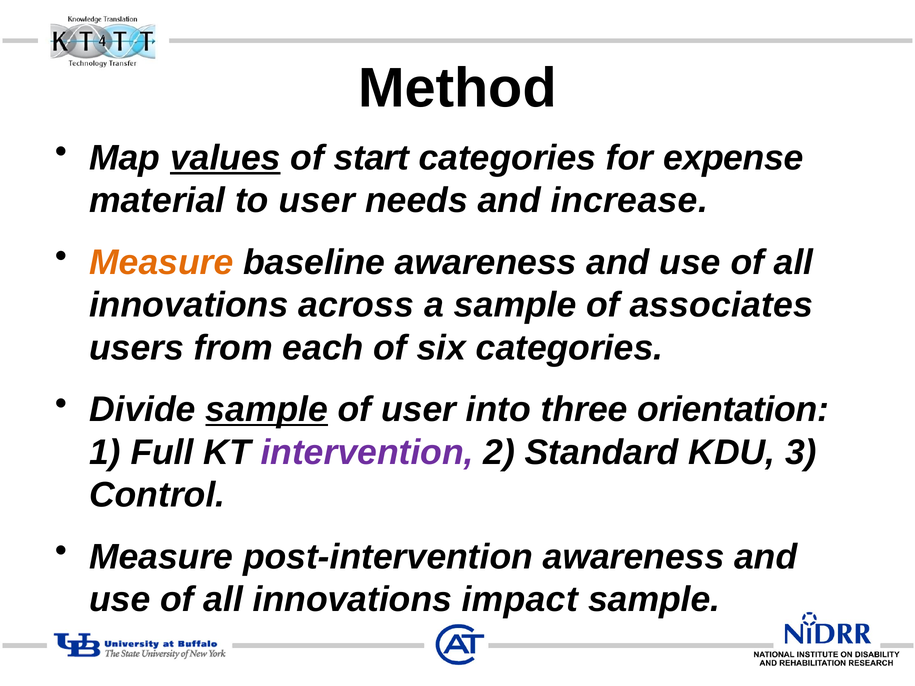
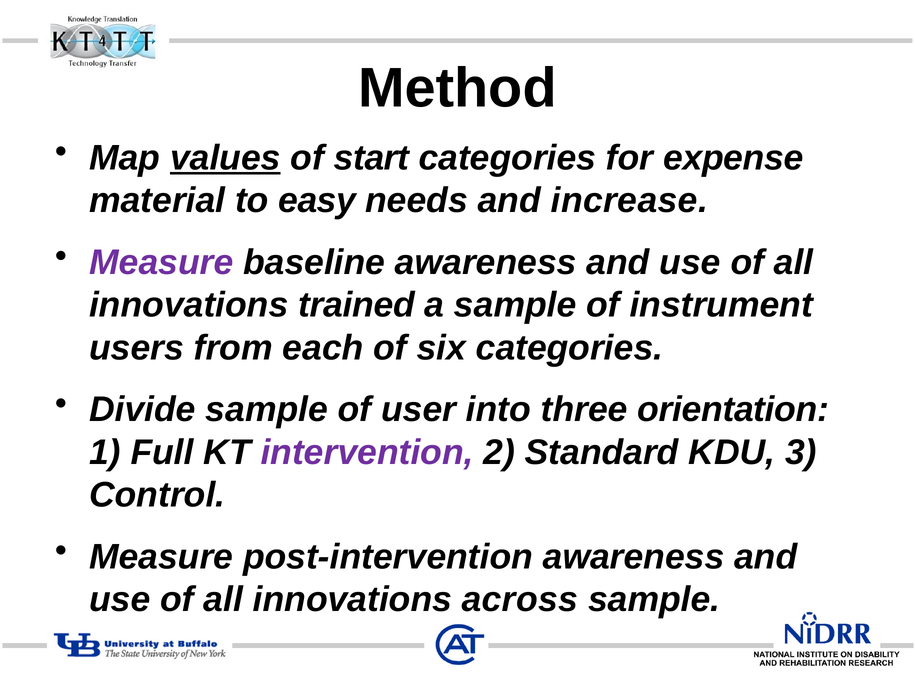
to user: user -> easy
Measure at (161, 263) colour: orange -> purple
across: across -> trained
associates: associates -> instrument
sample at (267, 410) underline: present -> none
impact: impact -> across
